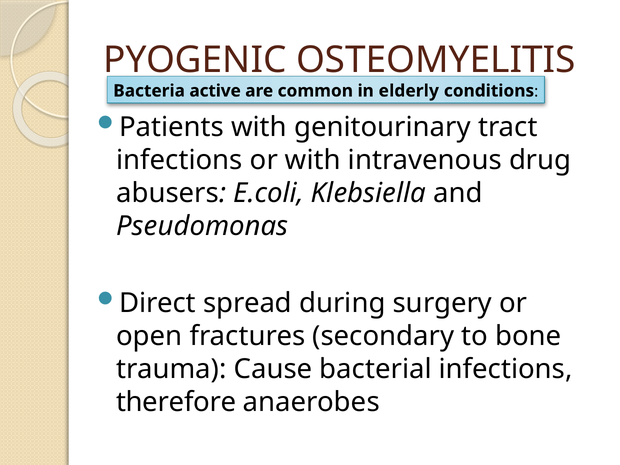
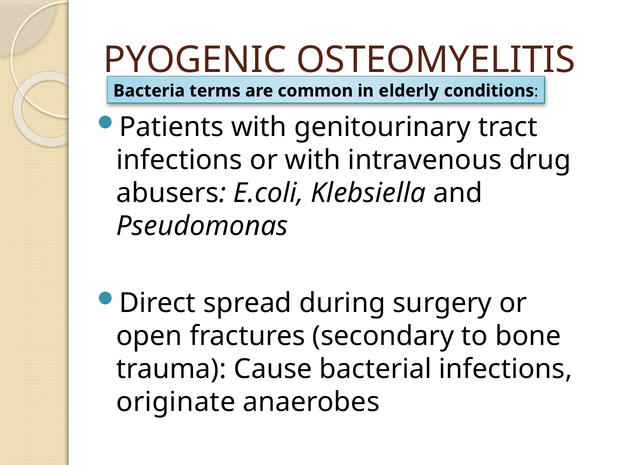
active: active -> terms
therefore: therefore -> originate
